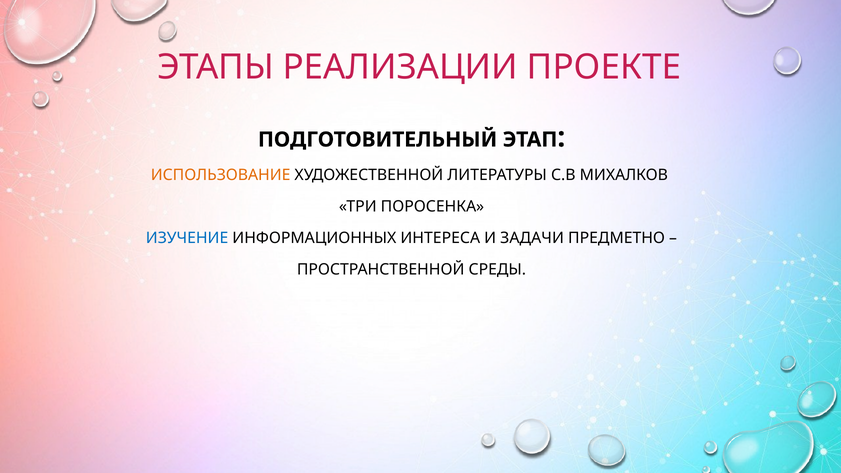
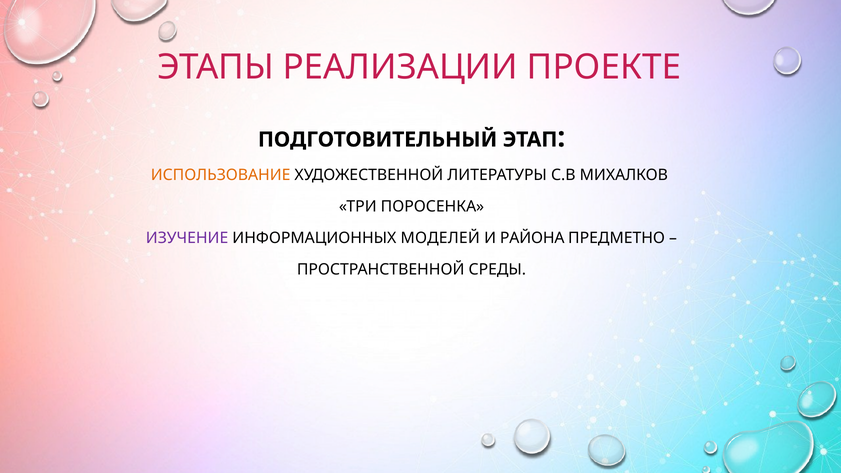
ИЗУЧЕНИЕ colour: blue -> purple
ИНТЕРЕСА: ИНТЕРЕСА -> МОДЕЛЕЙ
ЗАДАЧИ: ЗАДАЧИ -> РАЙОНА
